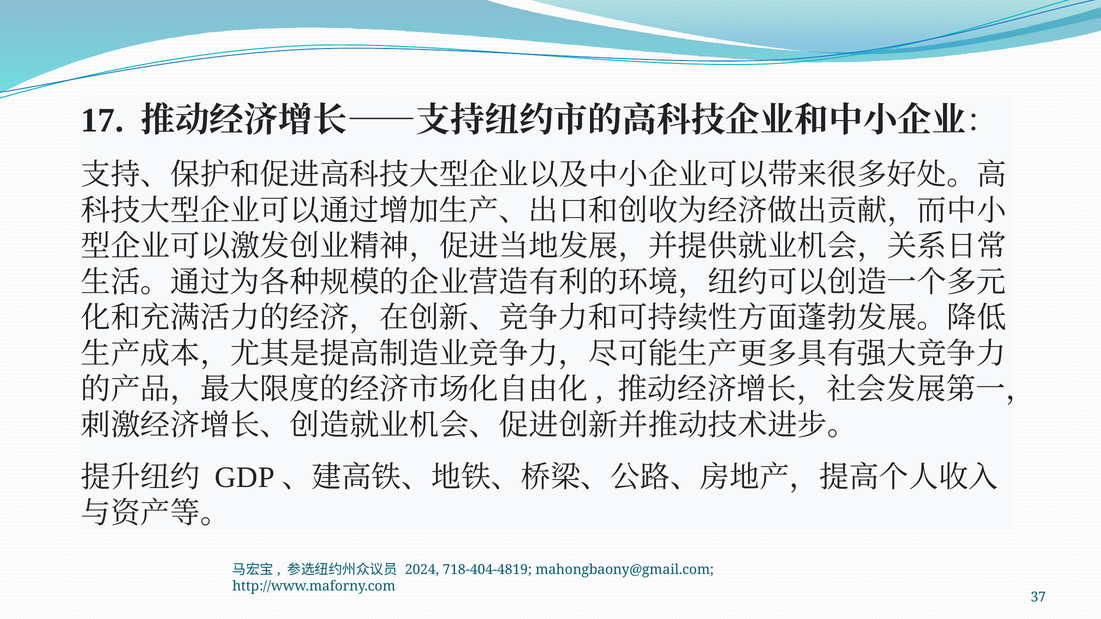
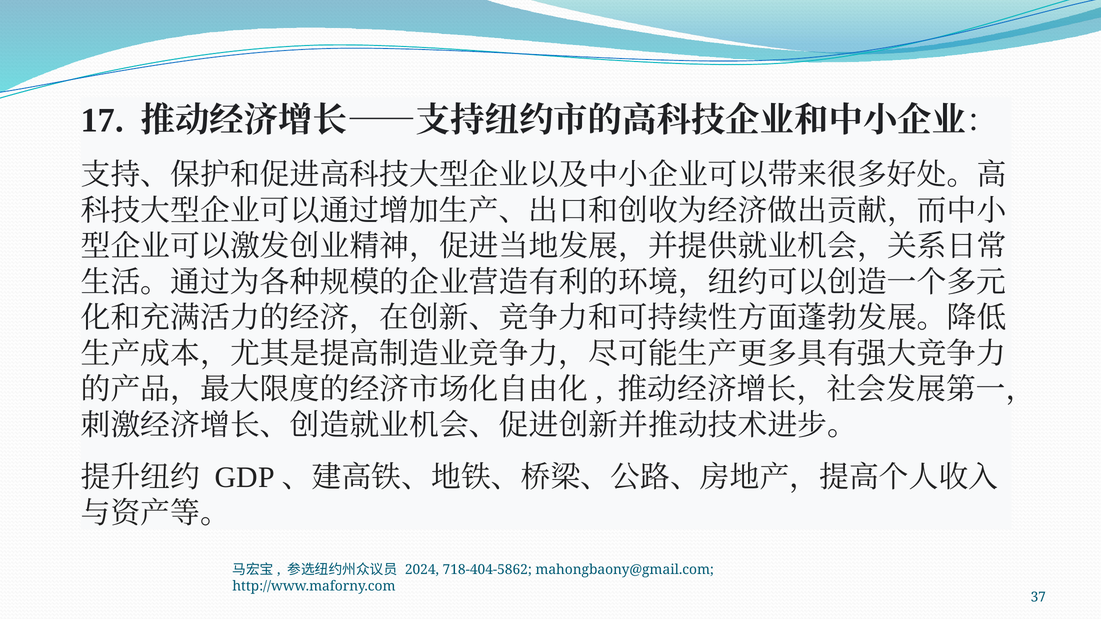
718-404-4819: 718-404-4819 -> 718-404-5862
